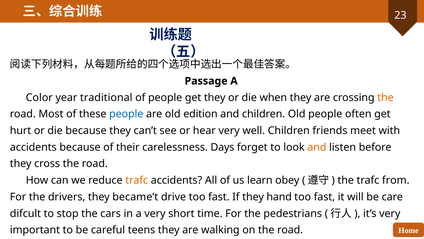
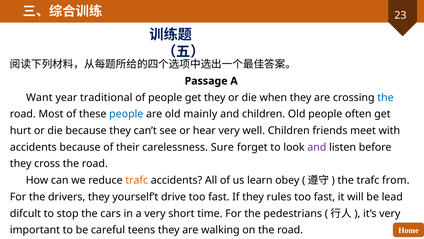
Color: Color -> Want
the at (385, 97) colour: orange -> blue
edition: edition -> mainly
Days: Days -> Sure
and at (317, 147) colour: orange -> purple
became’t: became’t -> yourself’t
hand: hand -> rules
care: care -> lead
